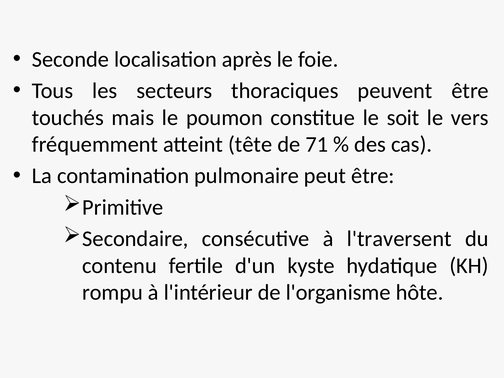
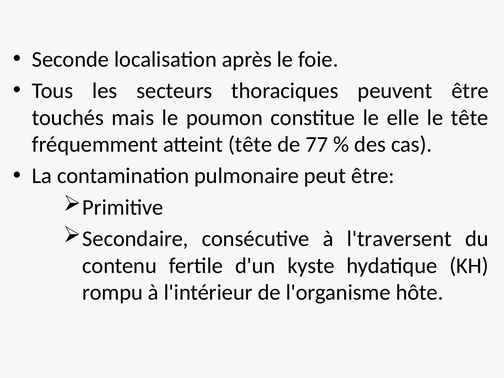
soit: soit -> elle
le vers: vers -> tête
71: 71 -> 77
